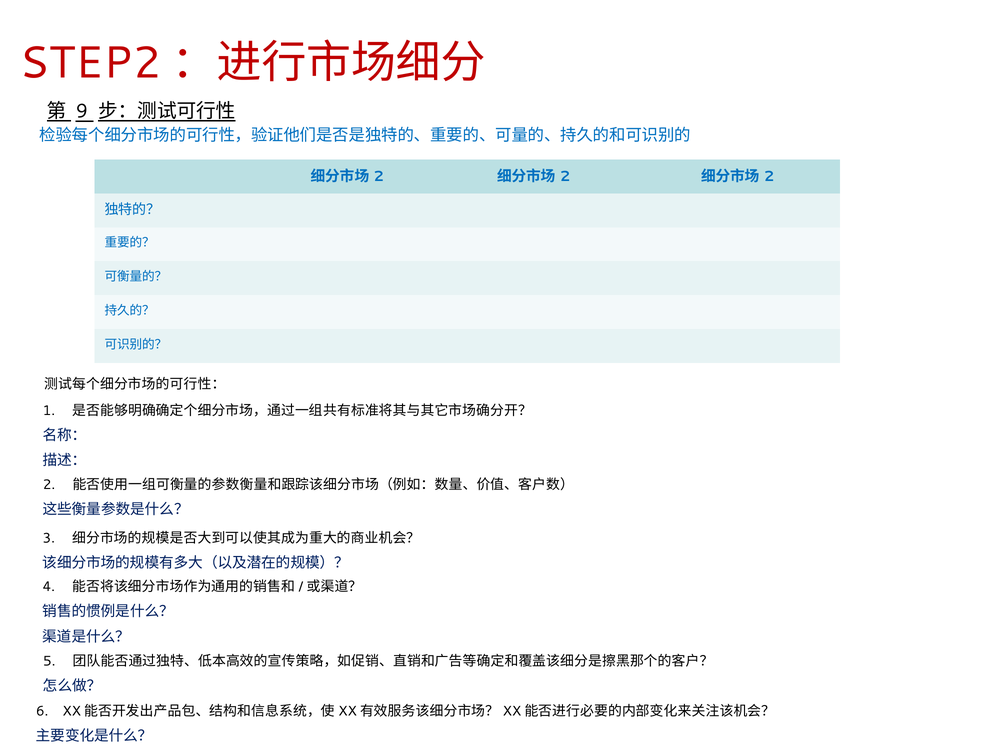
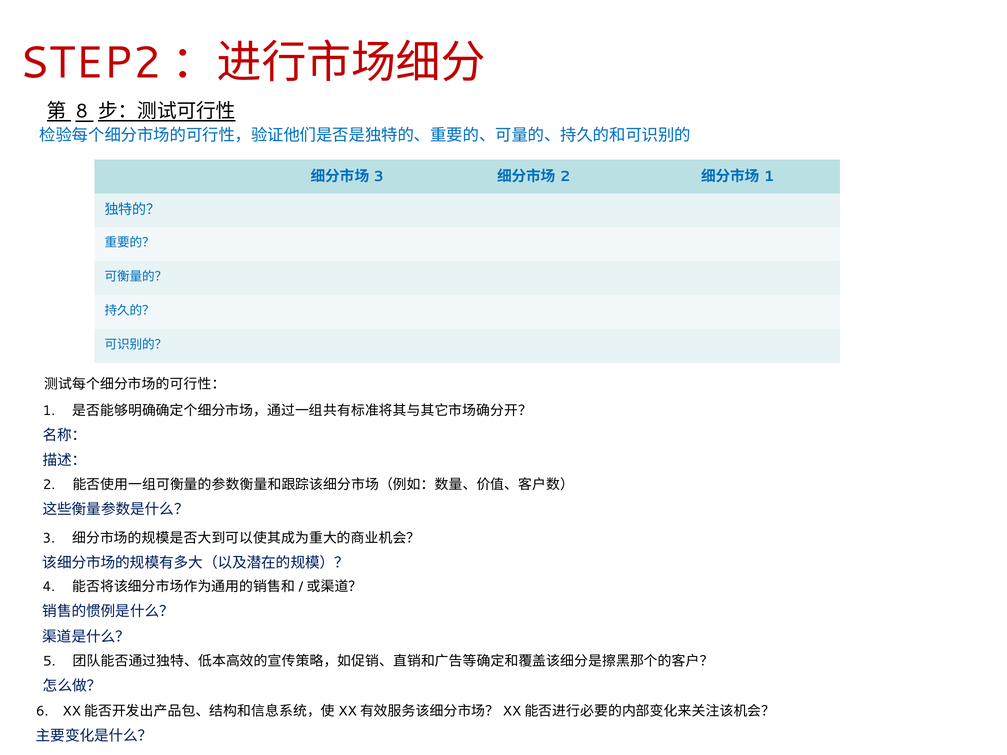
9: 9 -> 8
2 at (379, 177): 2 -> 3
2 at (769, 177): 2 -> 1
